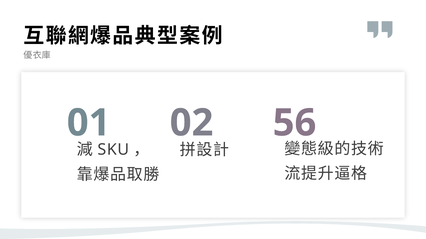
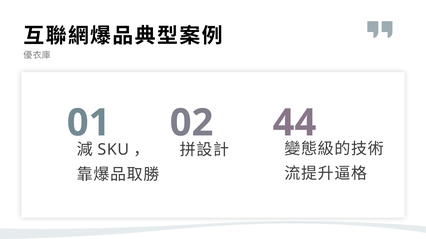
56: 56 -> 44
